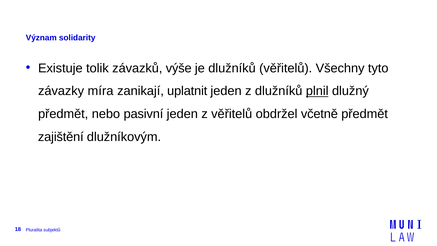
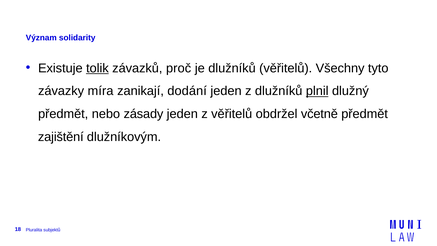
tolik underline: none -> present
výše: výše -> proč
uplatnit: uplatnit -> dodání
pasivní: pasivní -> zásady
